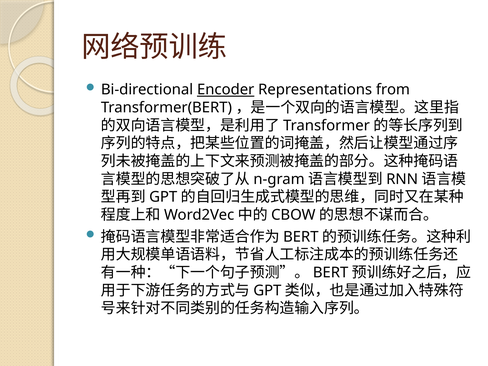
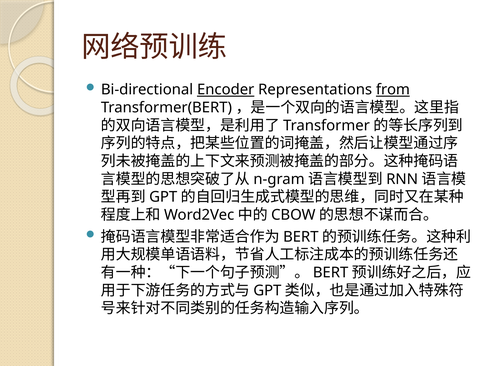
from underline: none -> present
